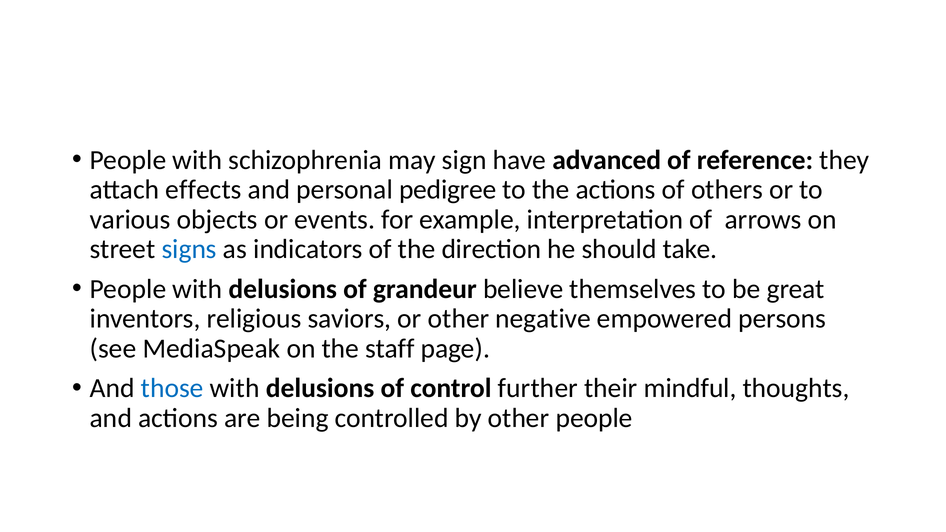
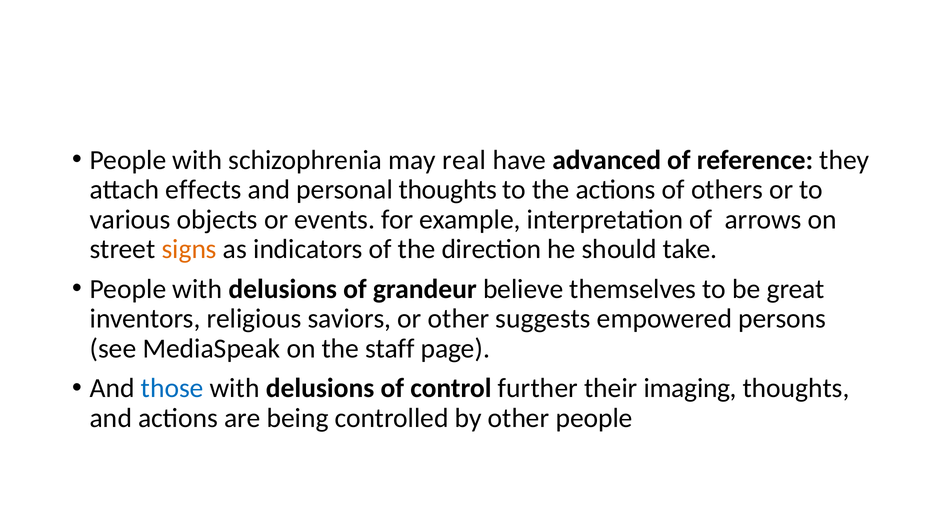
sign: sign -> real
personal pedigree: pedigree -> thoughts
signs colour: blue -> orange
negative: negative -> suggests
mindful: mindful -> imaging
